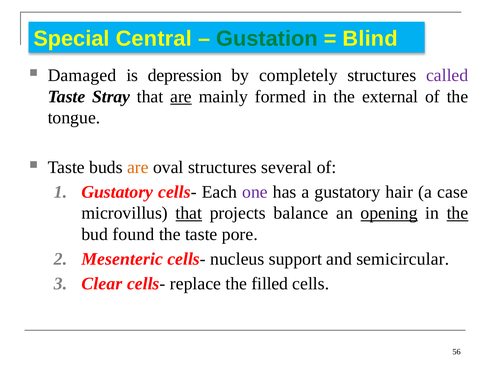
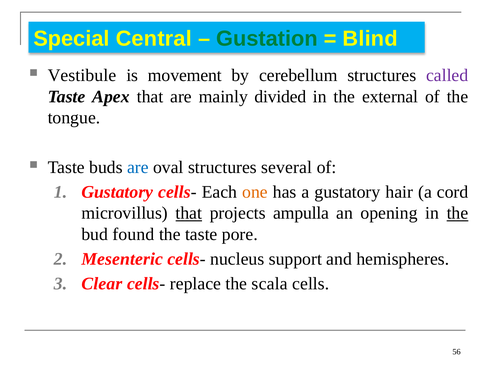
Damaged: Damaged -> Vestibule
depression: depression -> movement
completely: completely -> cerebellum
Stray: Stray -> Apex
are at (181, 97) underline: present -> none
formed: formed -> divided
are at (138, 167) colour: orange -> blue
one colour: purple -> orange
case: case -> cord
balance: balance -> ampulla
opening underline: present -> none
semicircular: semicircular -> hemispheres
filled: filled -> scala
